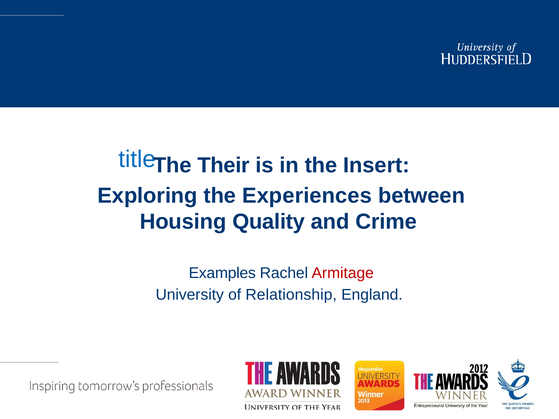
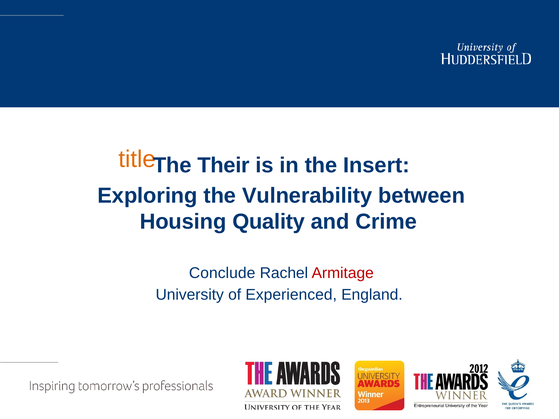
title colour: blue -> orange
Experiences: Experiences -> Vulnerability
Examples: Examples -> Conclude
Relationship: Relationship -> Experienced
